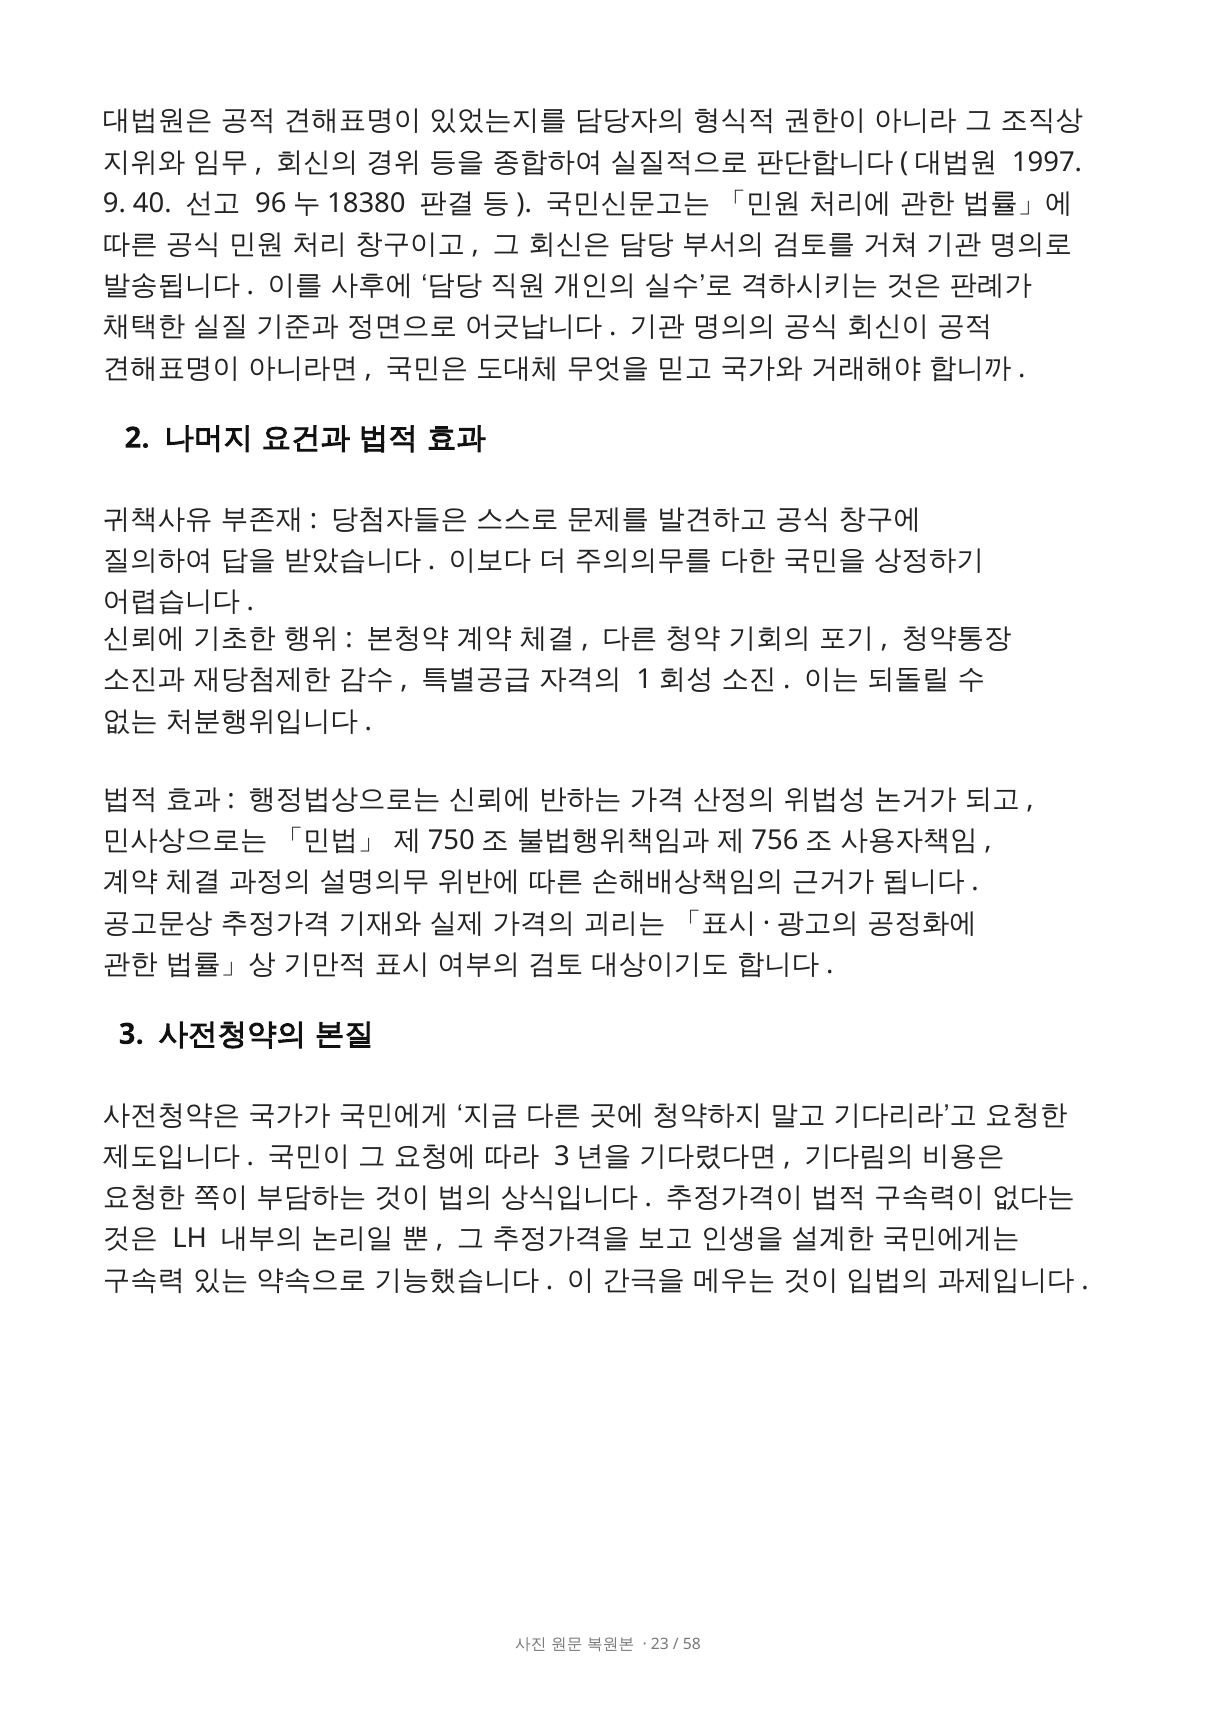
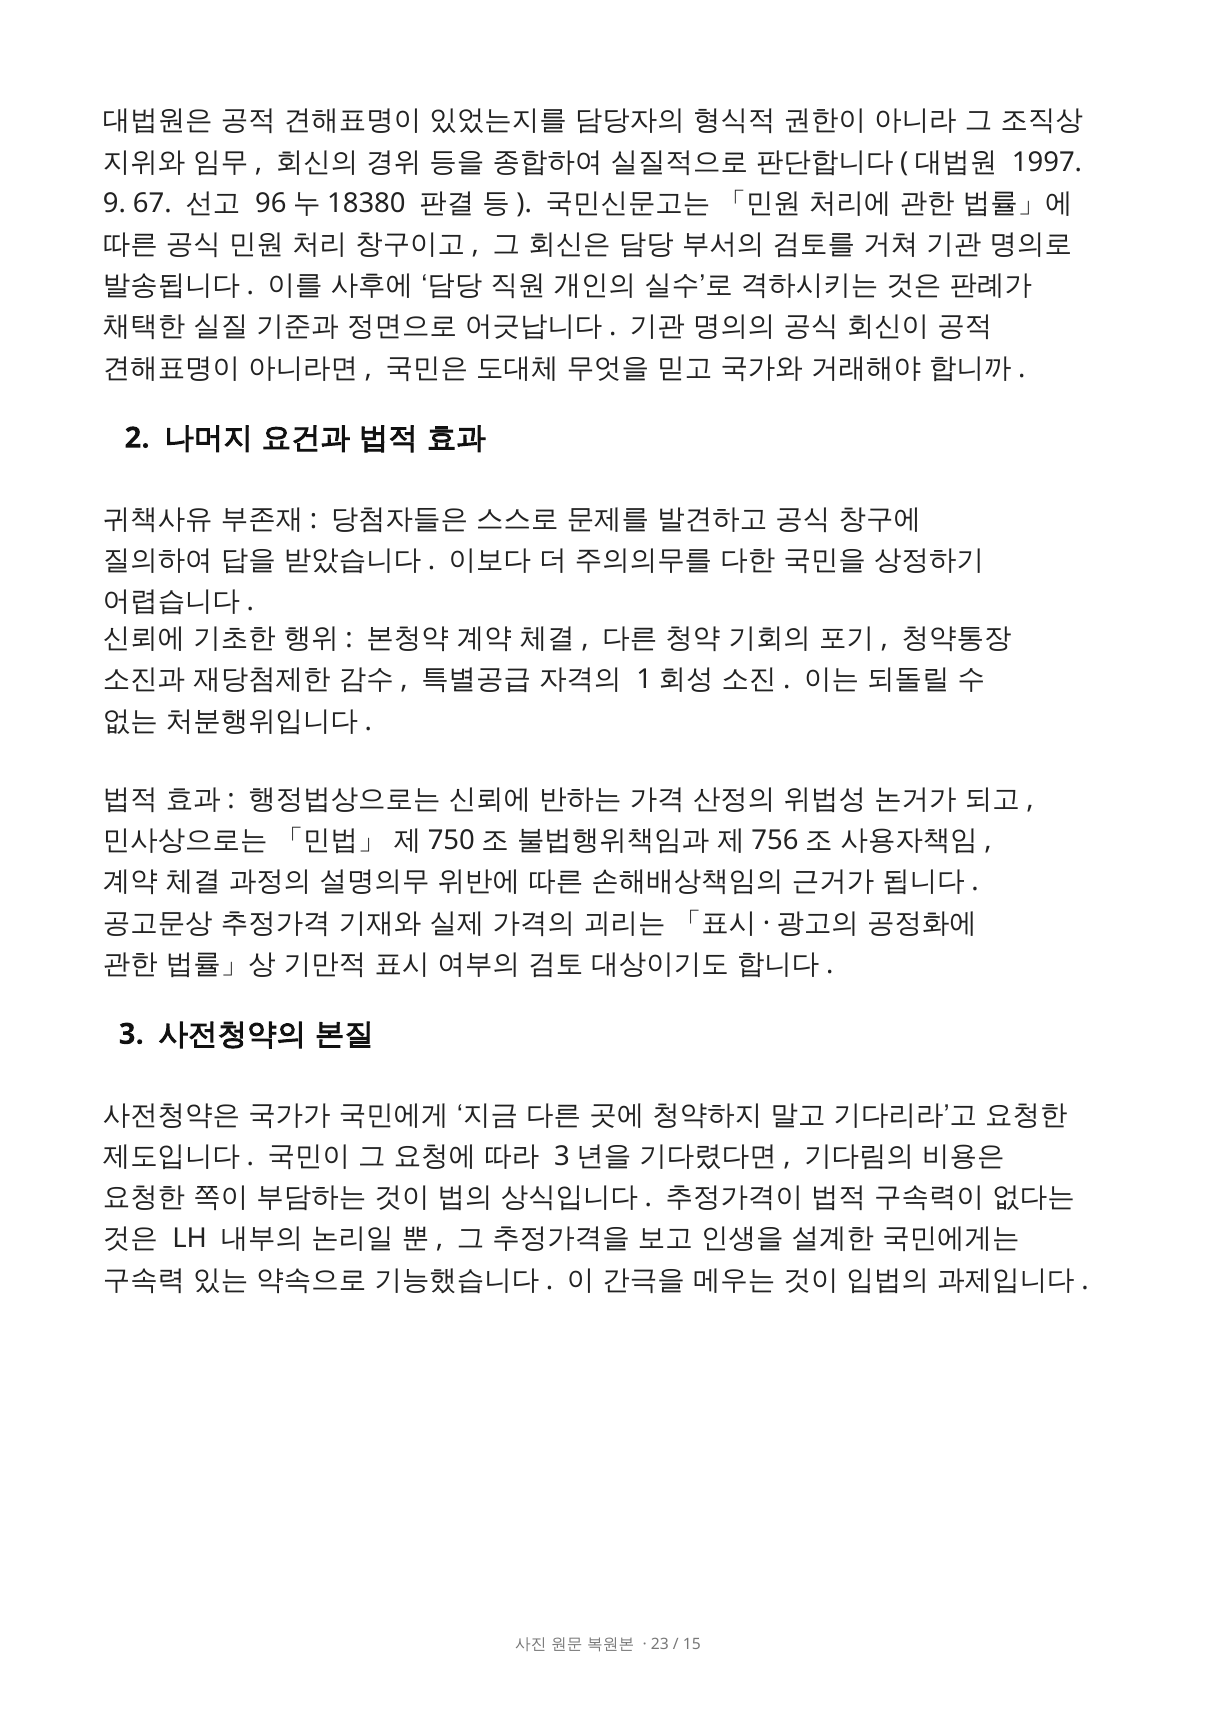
40: 40 -> 67
58: 58 -> 15
